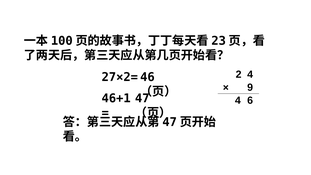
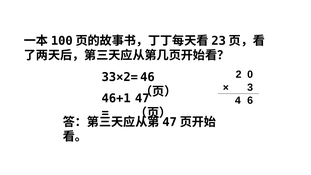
2 4: 4 -> 0
27×2=: 27×2= -> 33×2=
9: 9 -> 3
